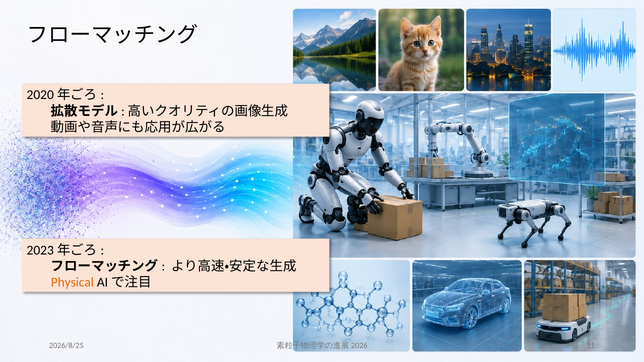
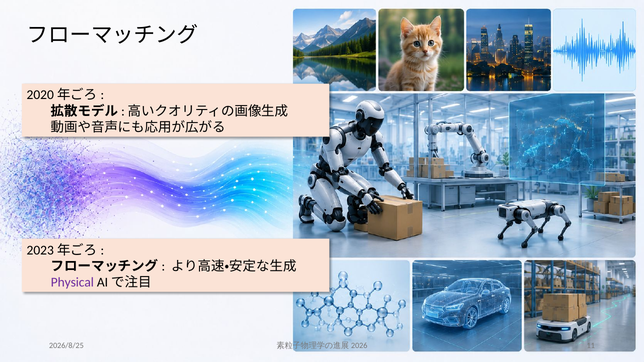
Physical colour: orange -> purple
